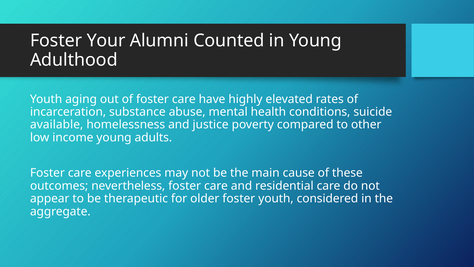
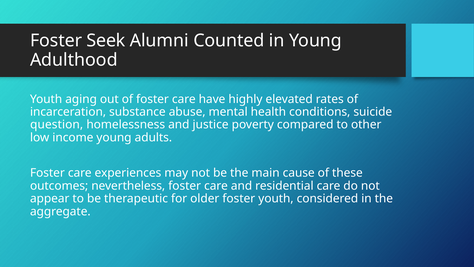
Your: Your -> Seek
available: available -> question
